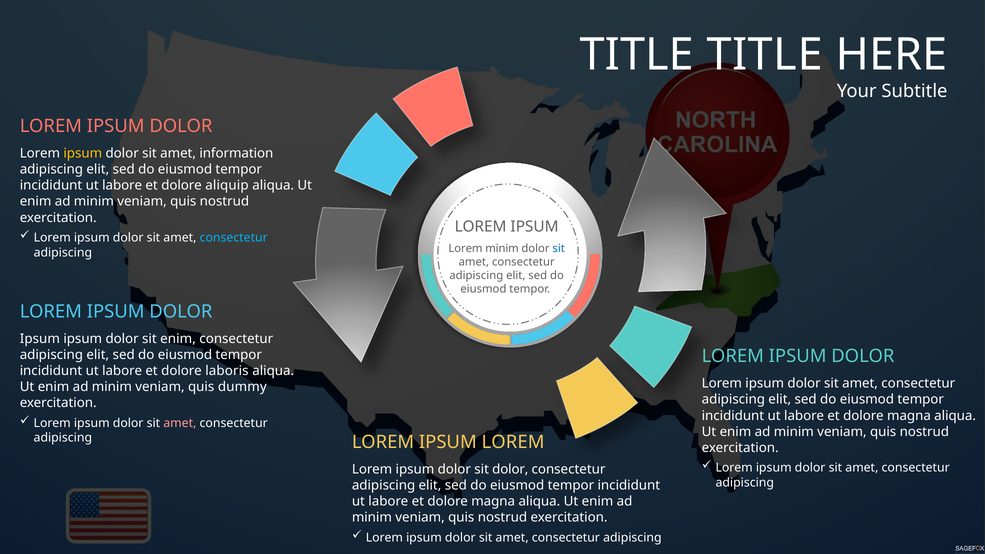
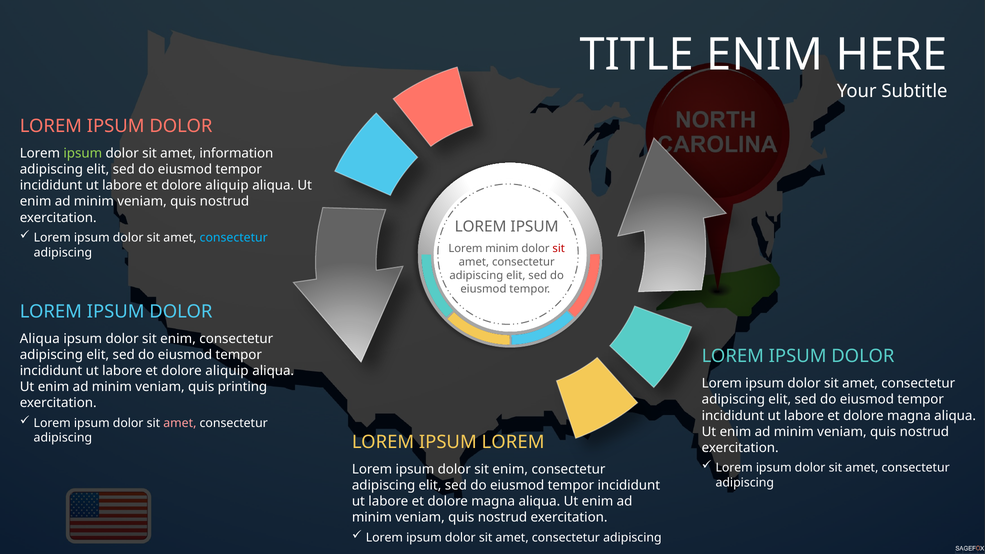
TITLE at (765, 55): TITLE -> ENIM
ipsum at (83, 154) colour: yellow -> light green
sit at (559, 249) colour: blue -> red
Ipsum at (40, 339): Ipsum -> Aliqua
laboris at (227, 371): laboris -> aliquip
dummy: dummy -> printing
dolor at (510, 469): dolor -> enim
